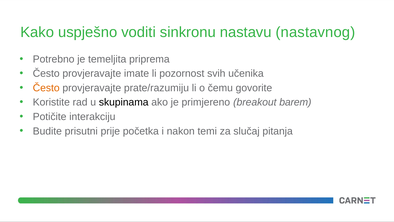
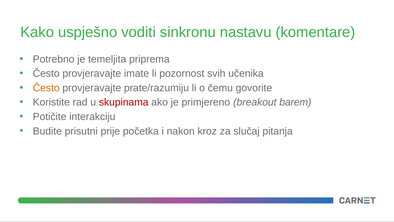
nastavnog: nastavnog -> komentare
skupinama colour: black -> red
temi: temi -> kroz
